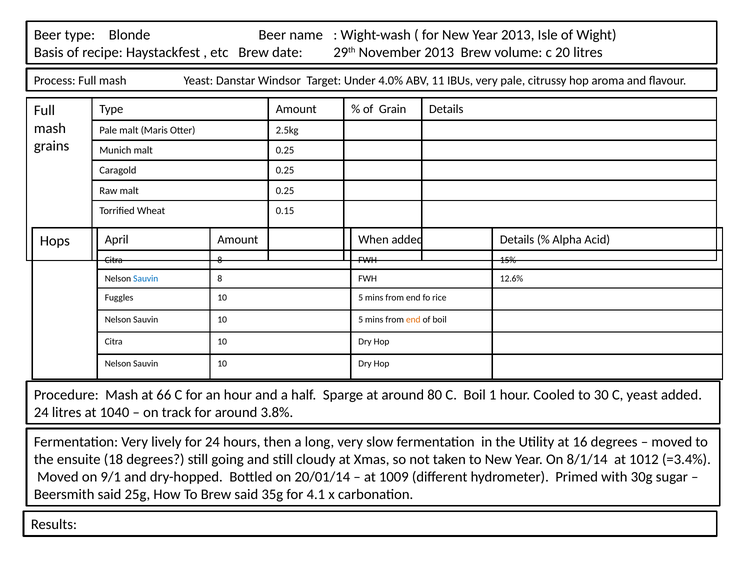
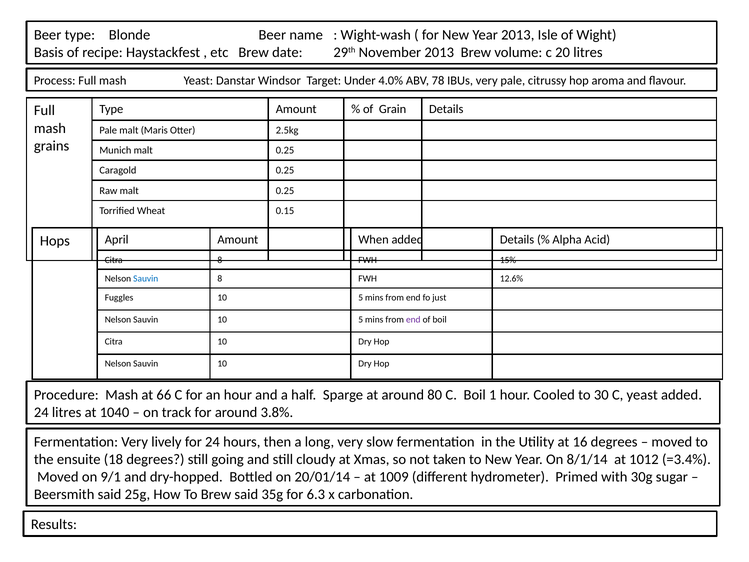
11: 11 -> 78
rice: rice -> just
end at (413, 319) colour: orange -> purple
4.1: 4.1 -> 6.3
